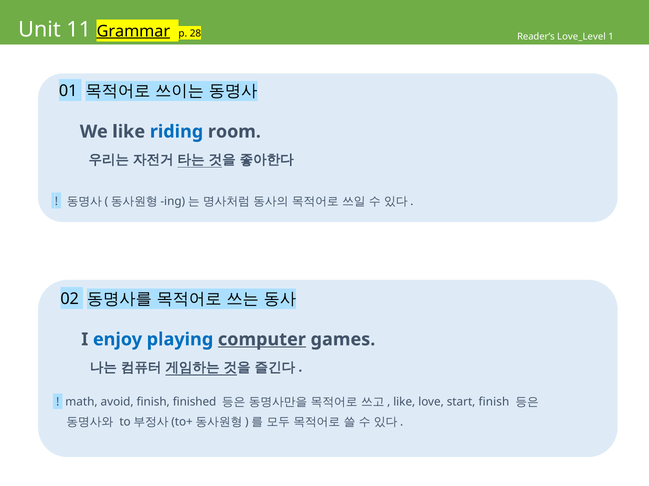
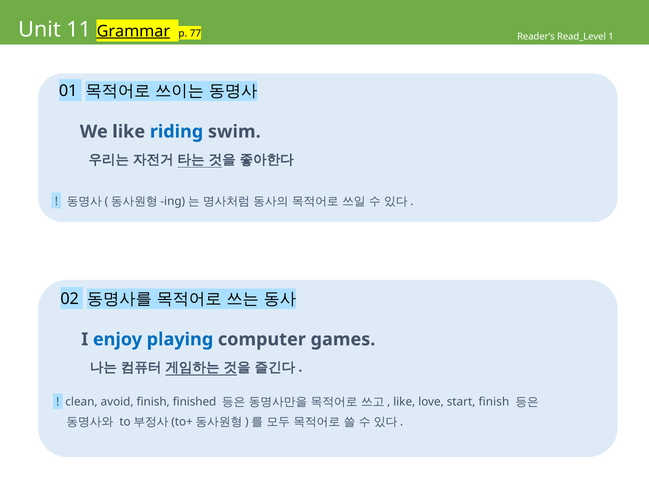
28: 28 -> 77
Love_Level: Love_Level -> Read_Level
room: room -> swim
computer underline: present -> none
math: math -> clean
